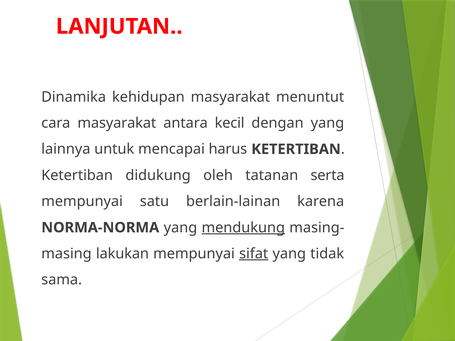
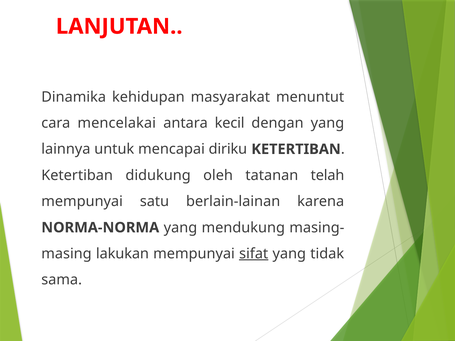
cara masyarakat: masyarakat -> mencelakai
harus: harus -> diriku
serta: serta -> telah
mendukung underline: present -> none
